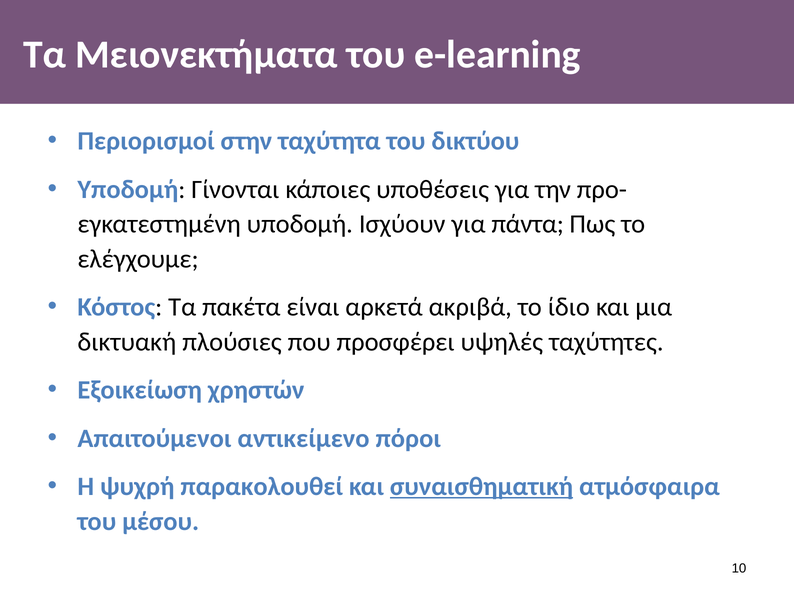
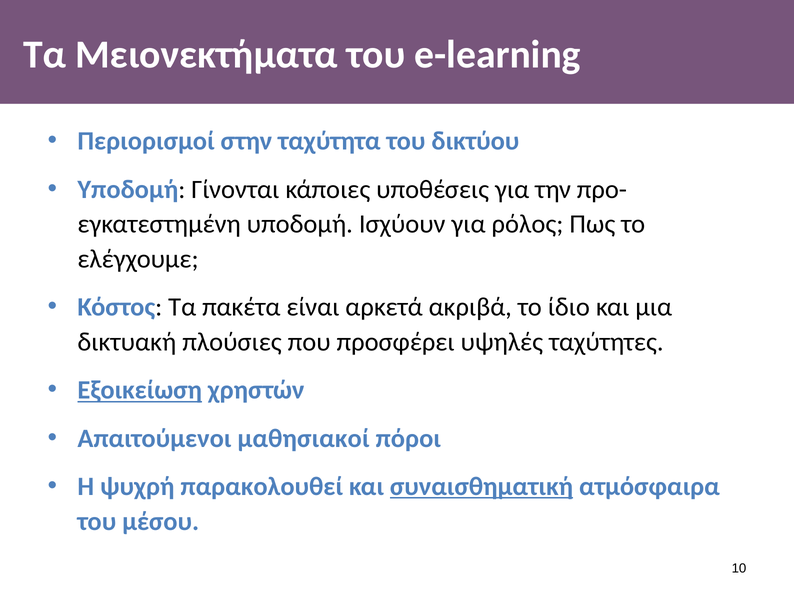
πάντα: πάντα -> ρόλος
Εξοικείωση underline: none -> present
αντικείμενο: αντικείμενο -> μαθησιακοί
